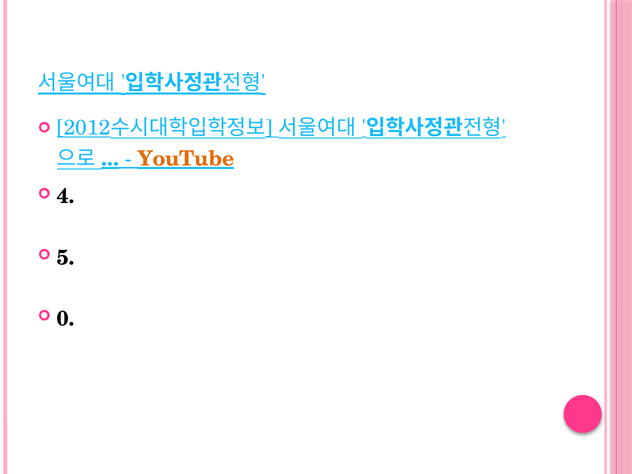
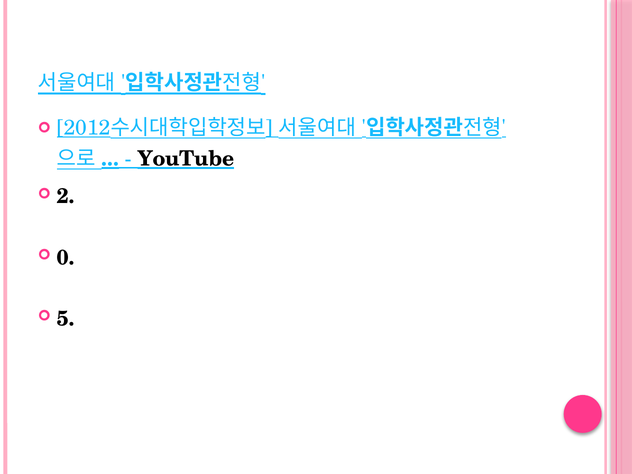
YouTube colour: orange -> black
4: 4 -> 2
5: 5 -> 0
0: 0 -> 5
